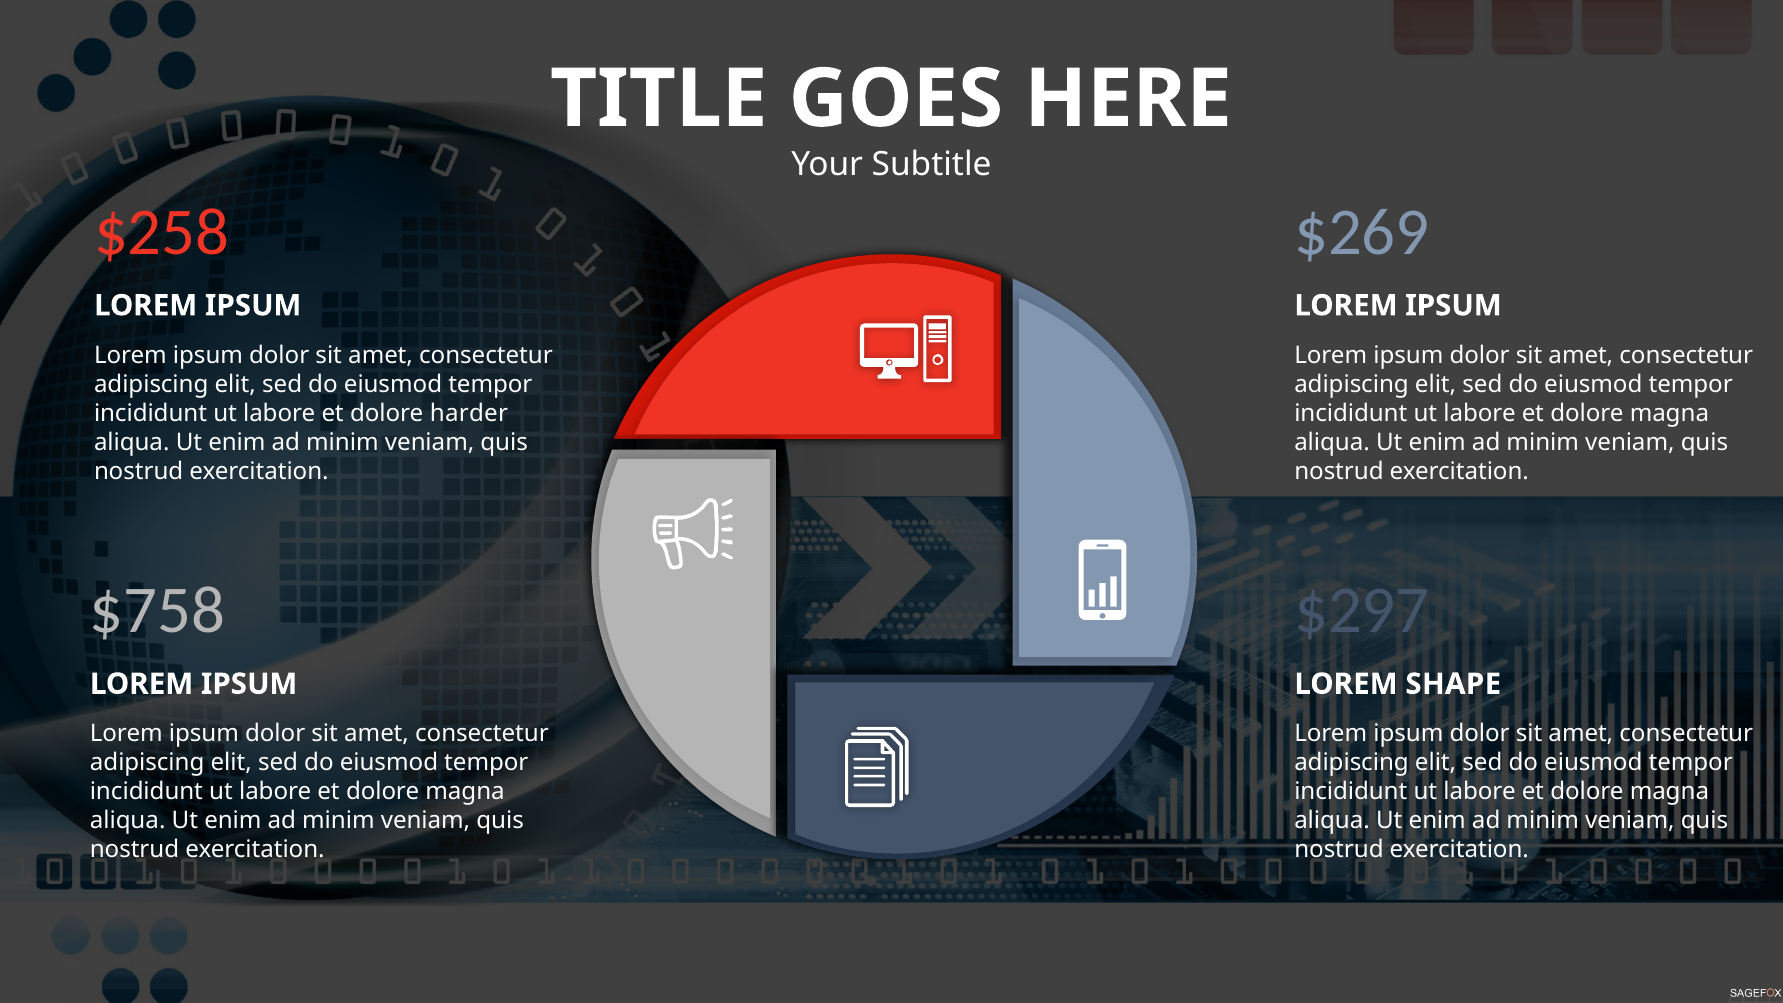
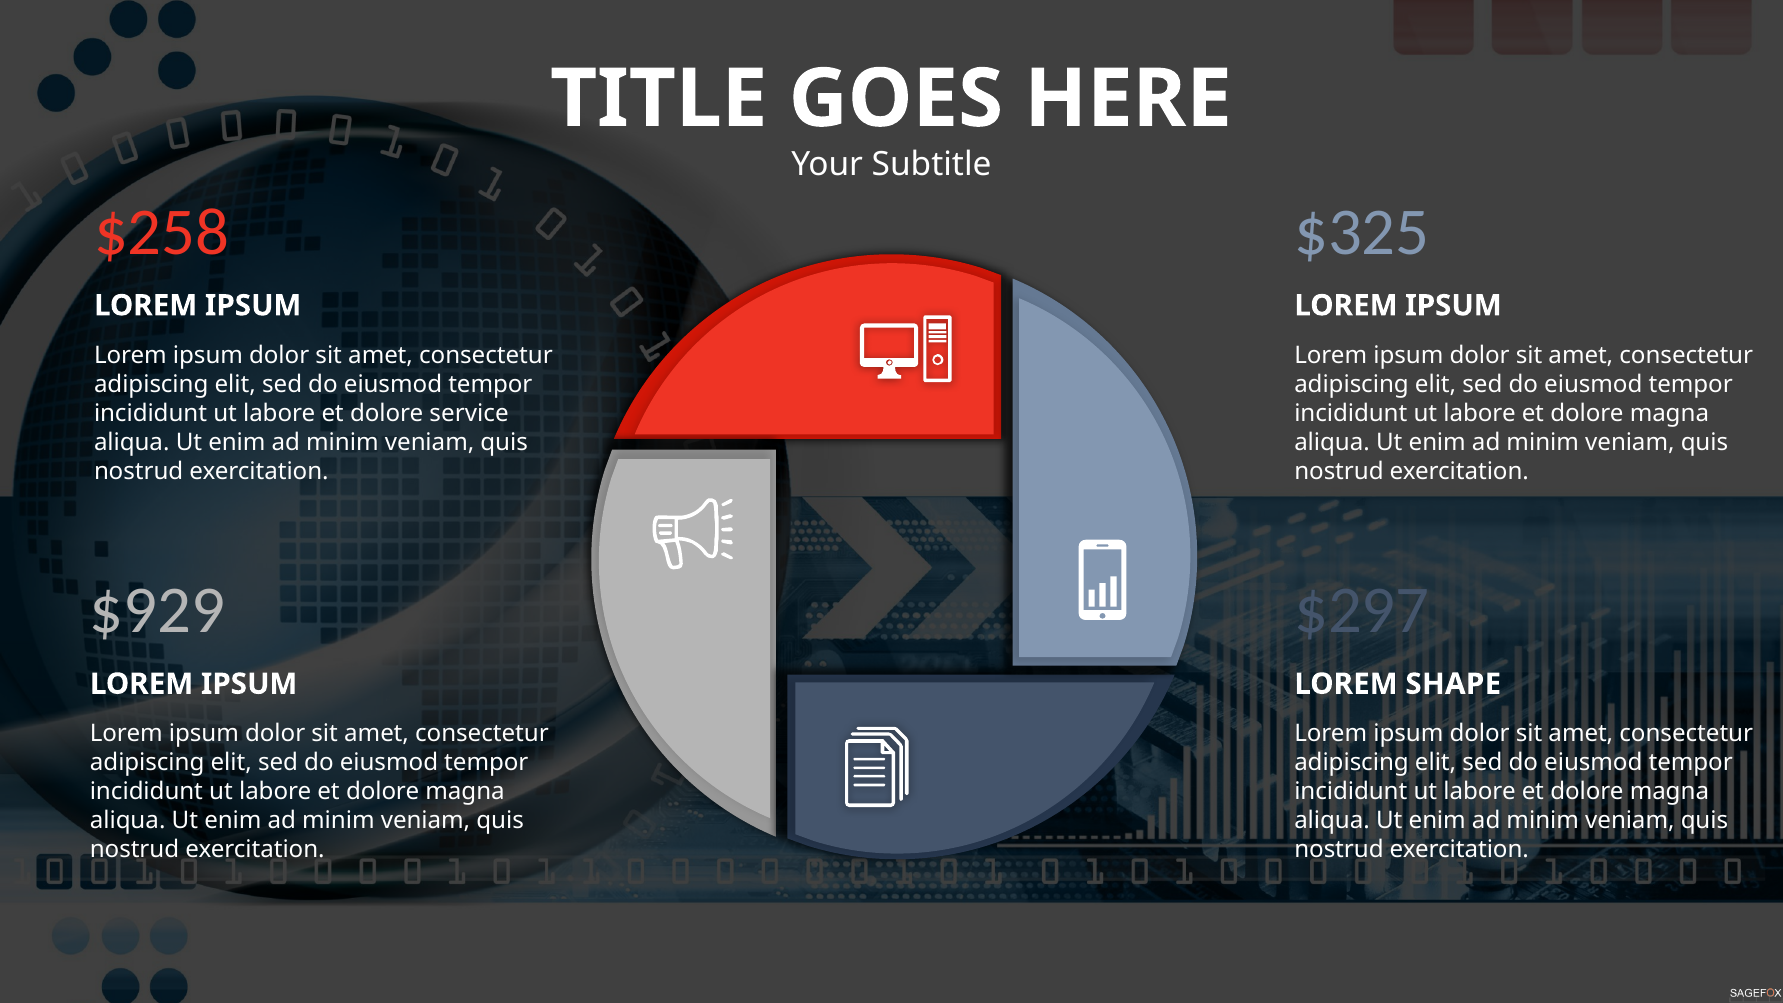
$269: $269 -> $325
harder: harder -> service
$758: $758 -> $929
